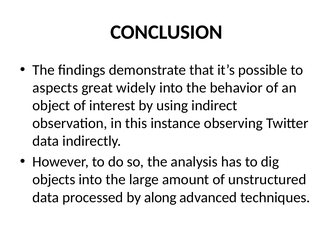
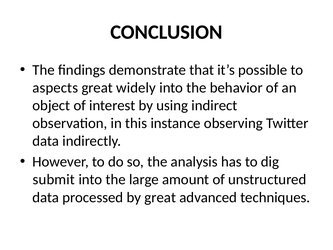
objects: objects -> submit
by along: along -> great
